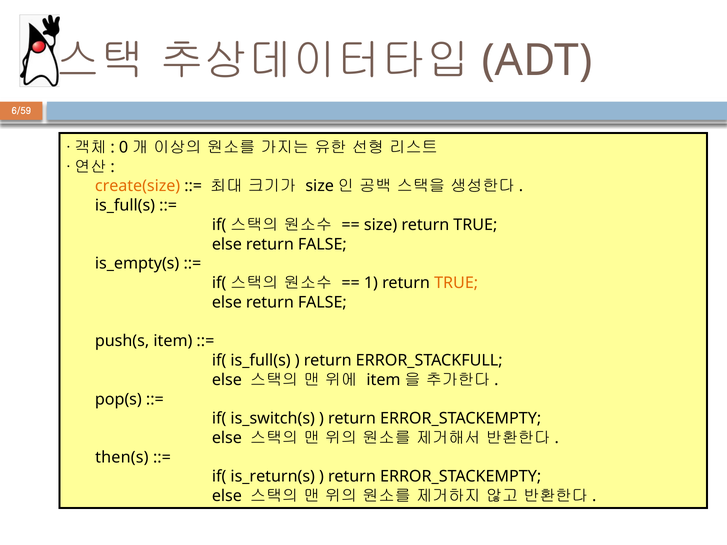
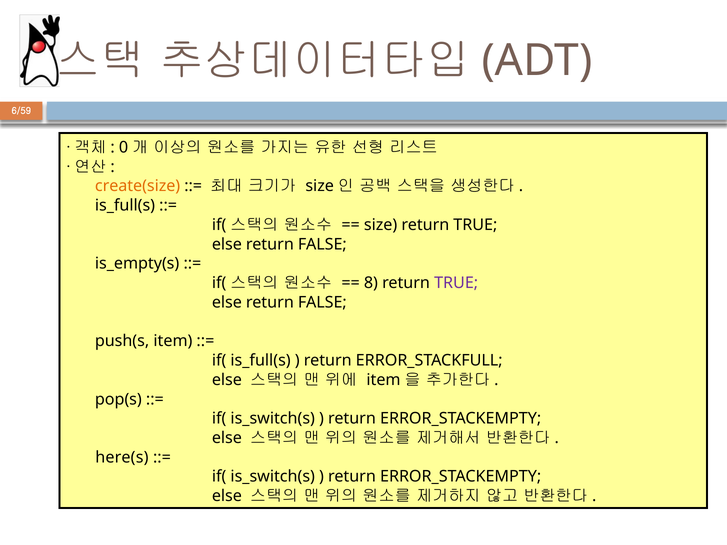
1: 1 -> 8
TRUE at (456, 283) colour: orange -> purple
then(s: then(s -> here(s
is_return(s at (273, 477): is_return(s -> is_switch(s
